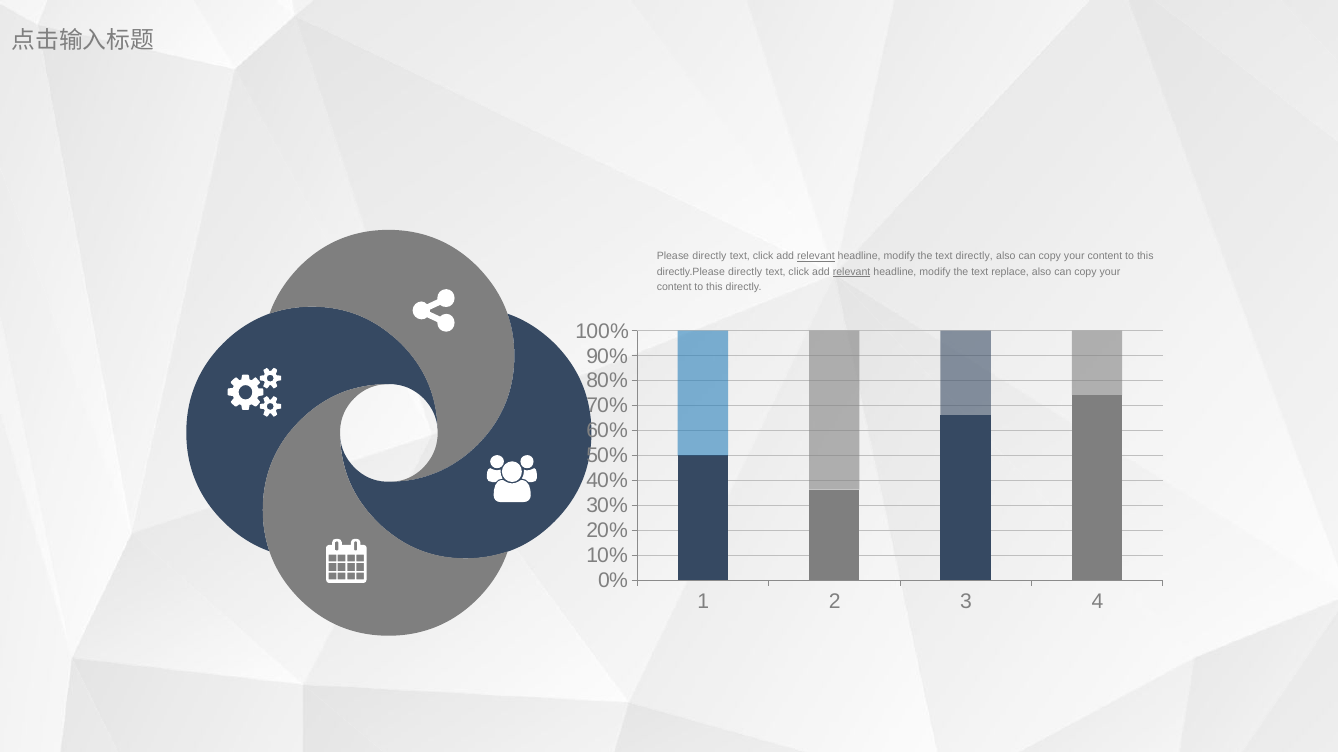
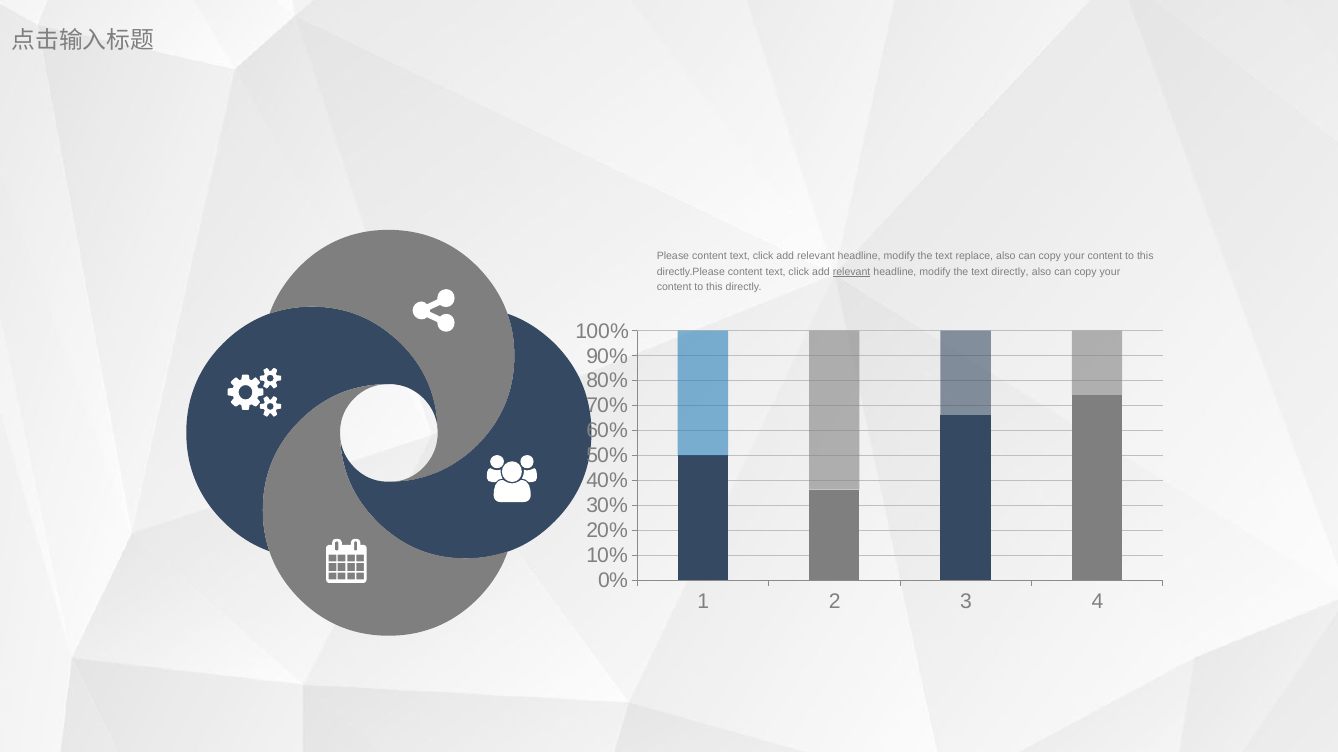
Please directly: directly -> content
relevant at (816, 257) underline: present -> none
text directly: directly -> replace
directly.Please directly: directly -> content
text replace: replace -> directly
